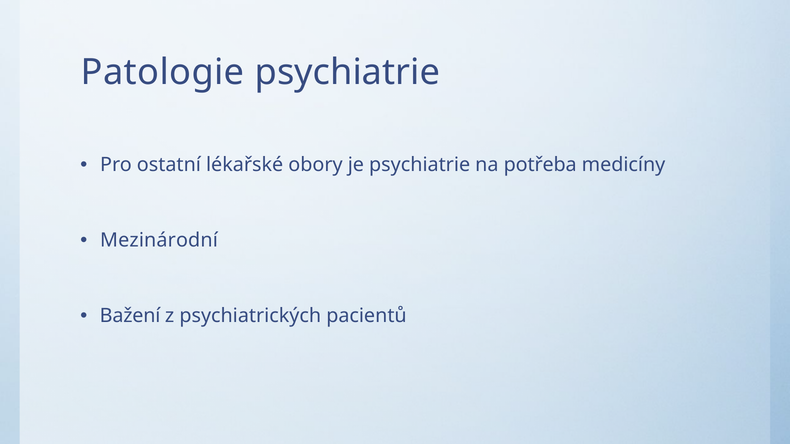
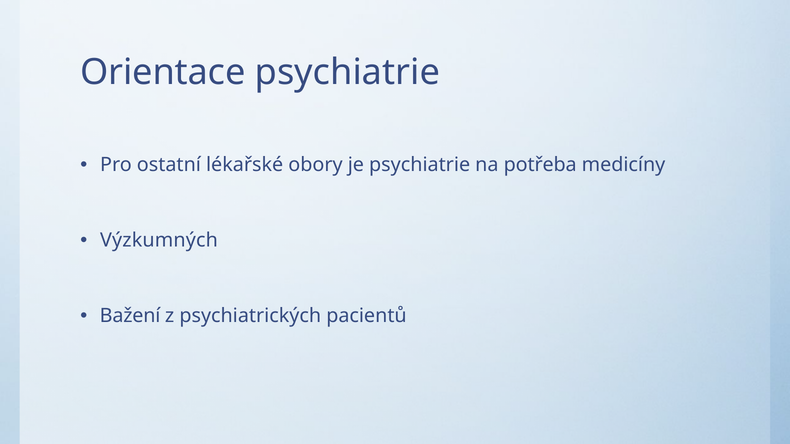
Patologie: Patologie -> Orientace
Mezinárodní: Mezinárodní -> Výzkumných
